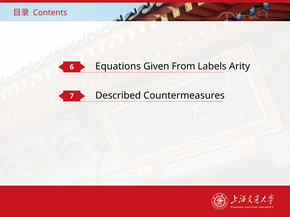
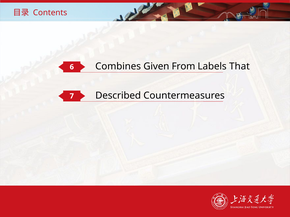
Equations: Equations -> Combines
Arity: Arity -> That
